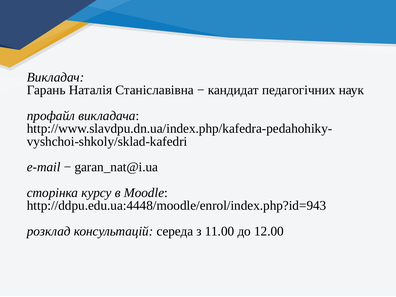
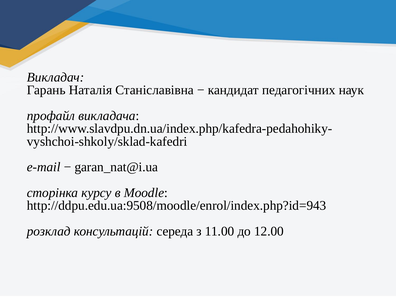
http://ddpu.edu.ua:4448/moodle/enrol/index.php?id=943: http://ddpu.edu.ua:4448/moodle/enrol/index.php?id=943 -> http://ddpu.edu.ua:9508/moodle/enrol/index.php?id=943
